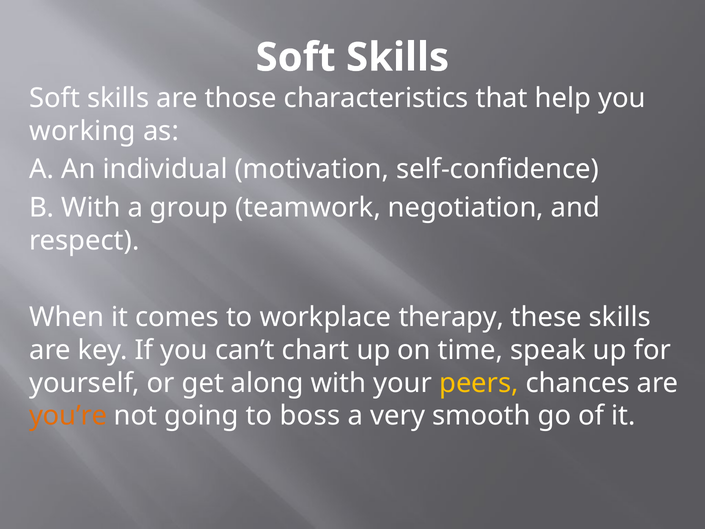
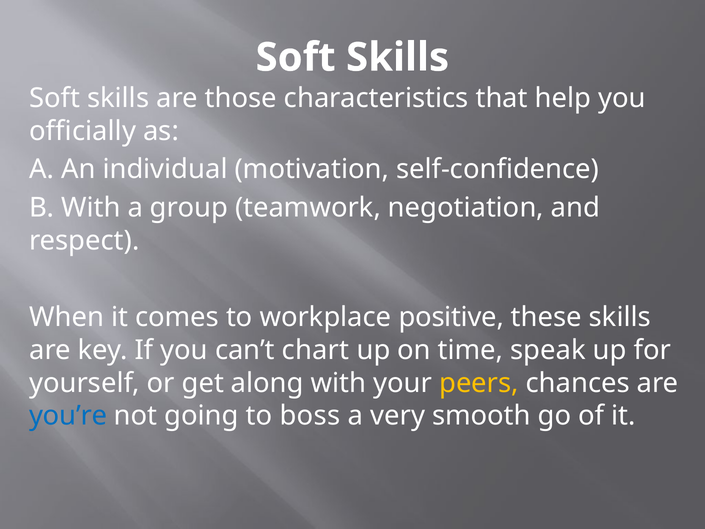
working: working -> officially
therapy: therapy -> positive
you’re colour: orange -> blue
